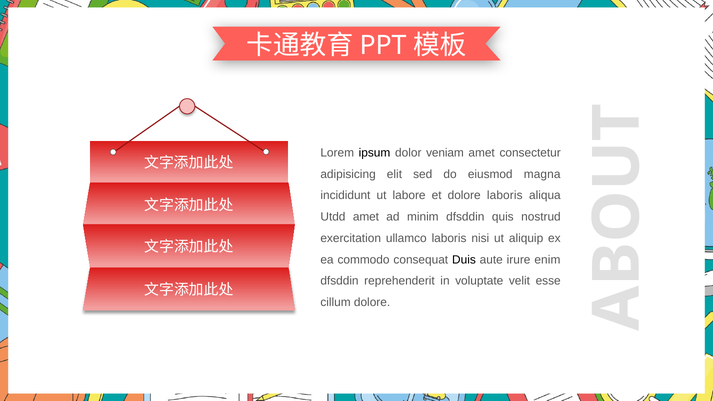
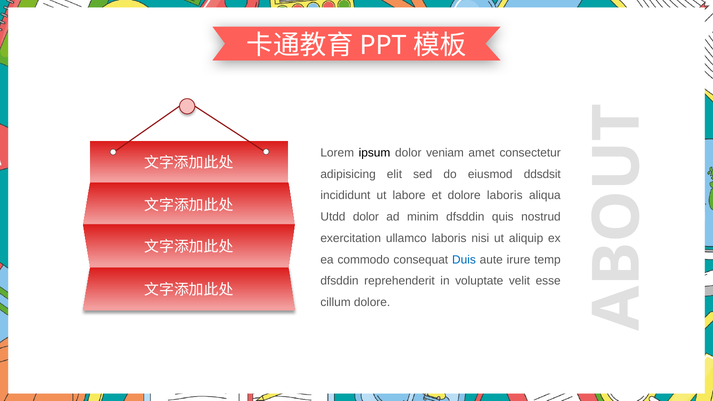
magna: magna -> ddsdsit
Utdd amet: amet -> dolor
Duis colour: black -> blue
enim: enim -> temp
